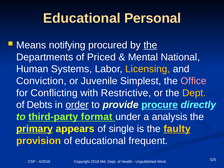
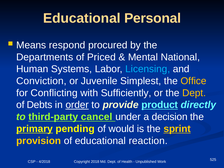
notifying: notifying -> respond
the at (150, 45) underline: present -> none
Licensing colour: yellow -> light blue
Office colour: pink -> yellow
Restrictive: Restrictive -> Sufficiently
procure: procure -> product
format: format -> cancel
analysis: analysis -> decision
appears: appears -> pending
single: single -> would
faulty: faulty -> sprint
frequent: frequent -> reaction
